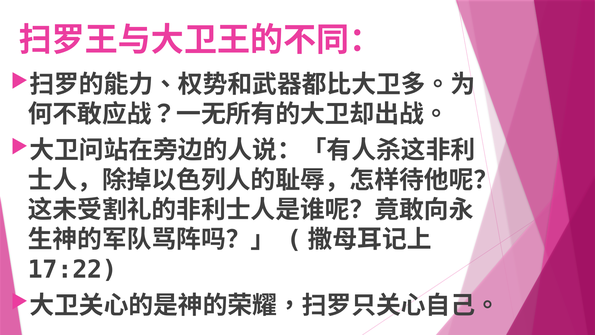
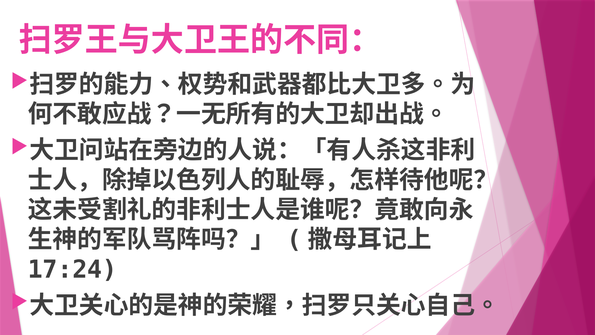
17:22: 17:22 -> 17:24
